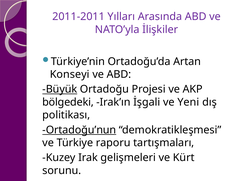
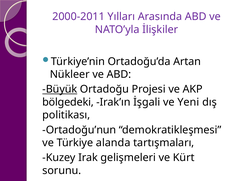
2011-2011: 2011-2011 -> 2000-2011
Konseyi: Konseyi -> Nükleer
Ortadoğu’nun underline: present -> none
raporu: raporu -> alanda
